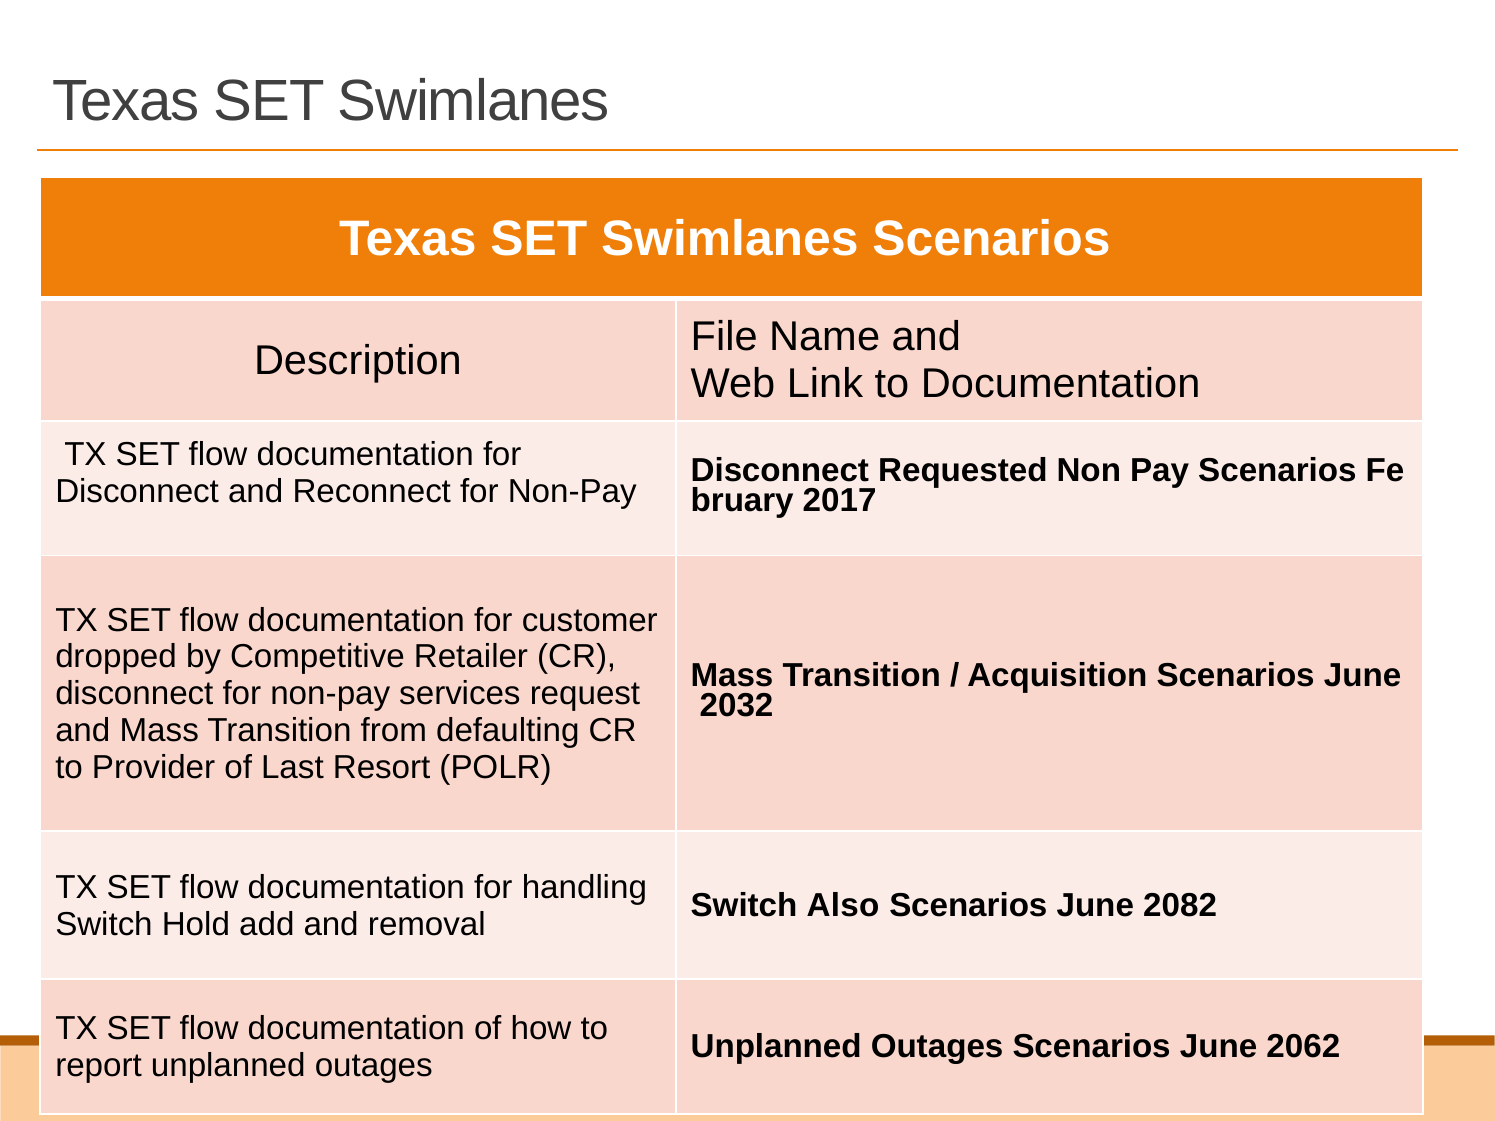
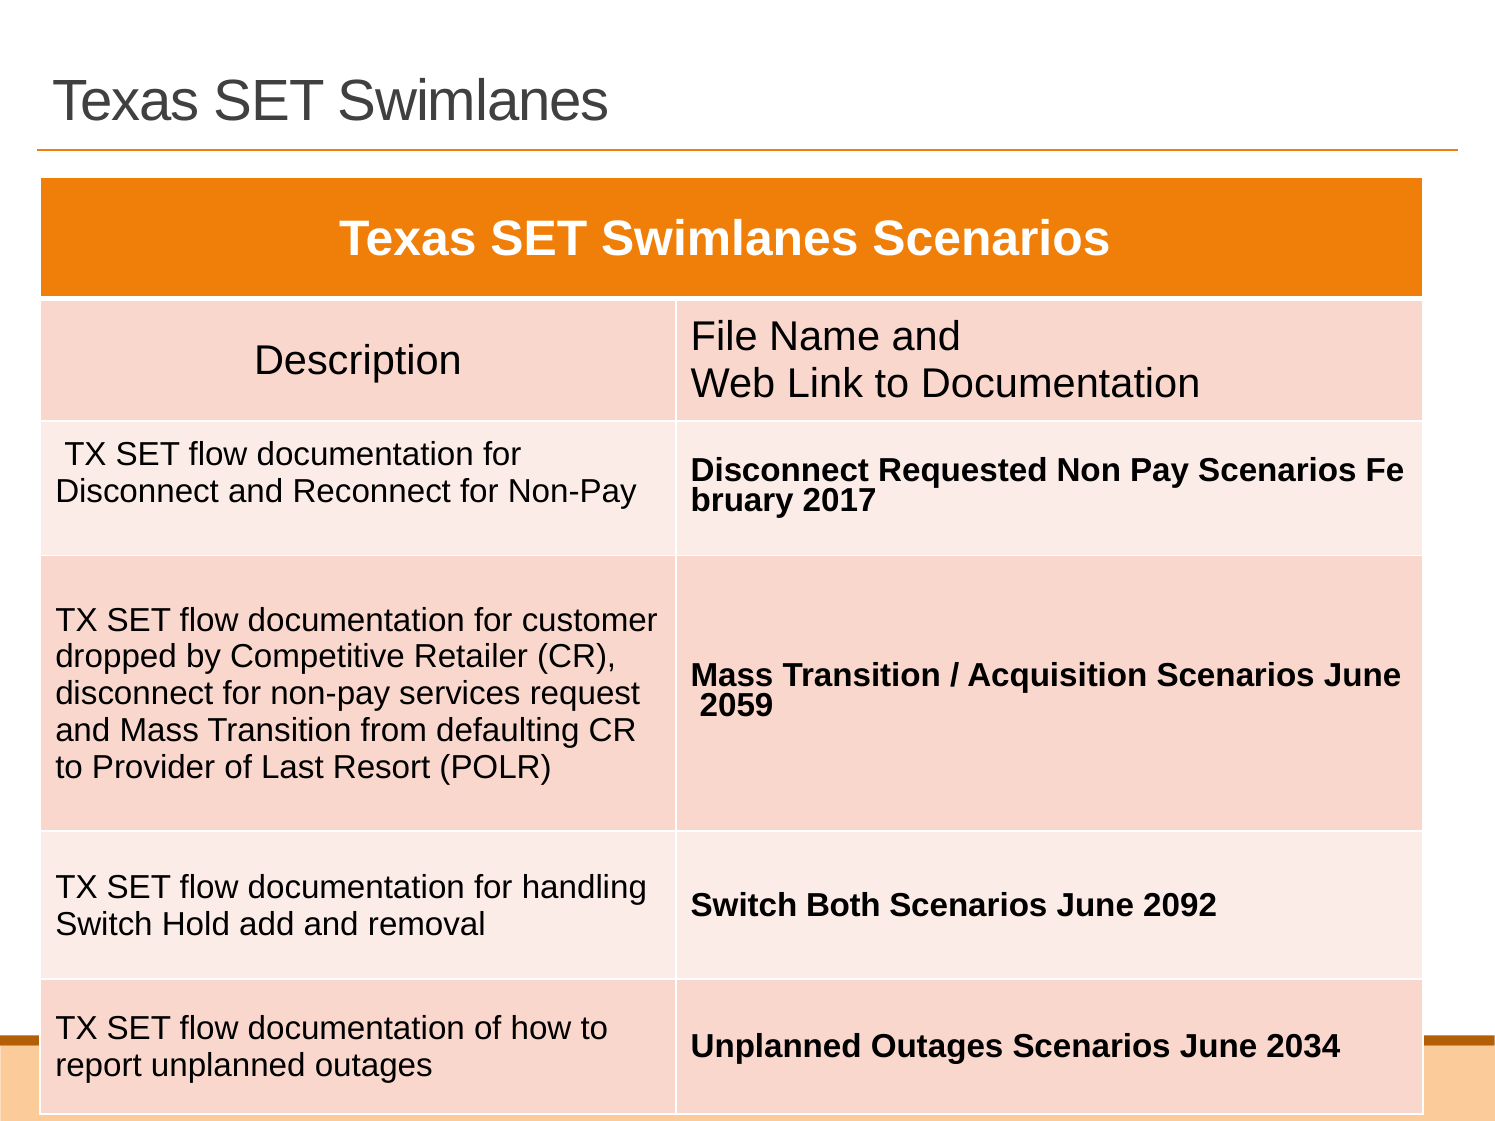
2032: 2032 -> 2059
Also: Also -> Both
2082: 2082 -> 2092
2062: 2062 -> 2034
